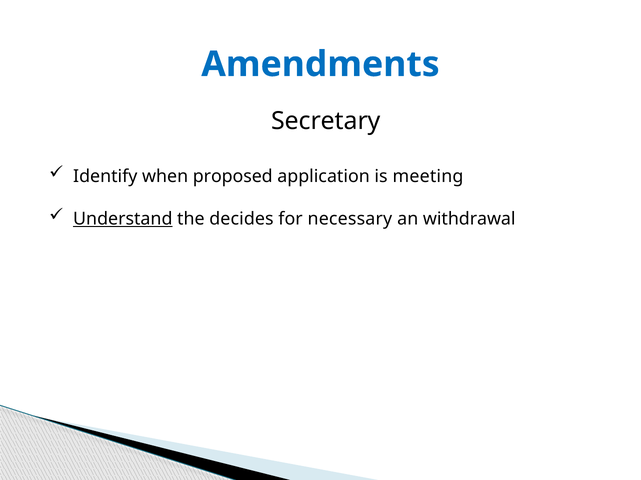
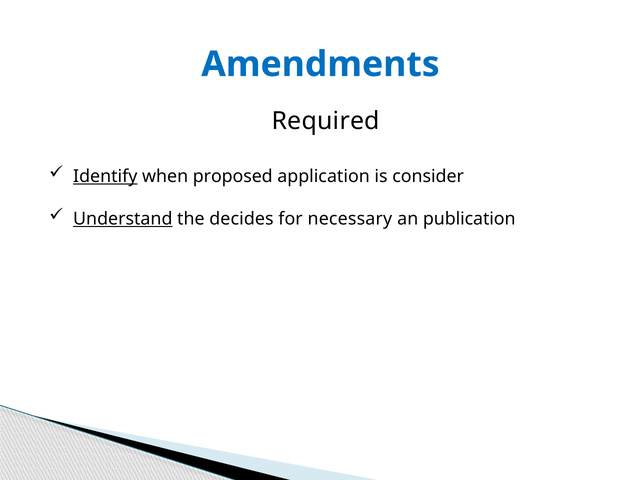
Secretary: Secretary -> Required
Identify underline: none -> present
meeting: meeting -> consider
withdrawal: withdrawal -> publication
